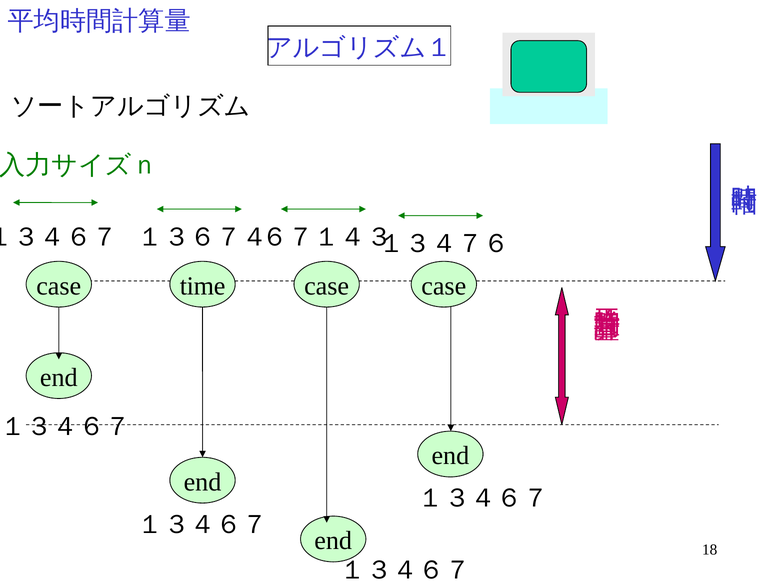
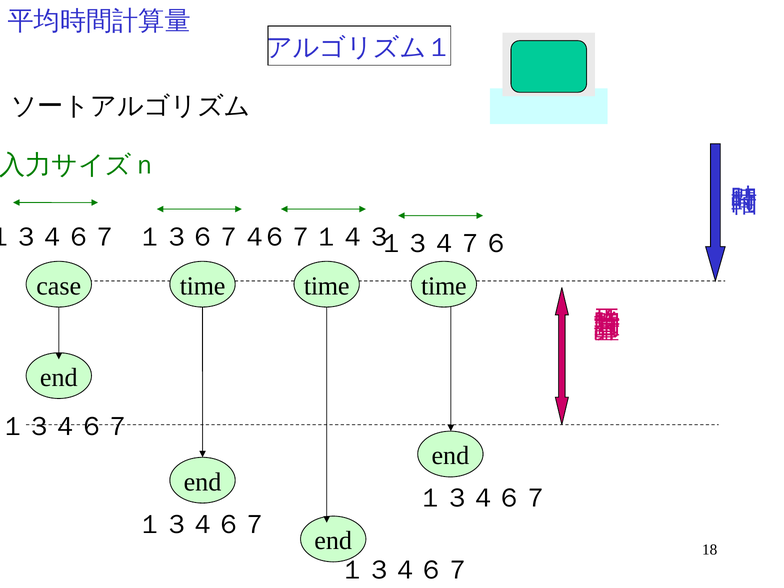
case at (327, 286): case -> time
case at (444, 286): case -> time
